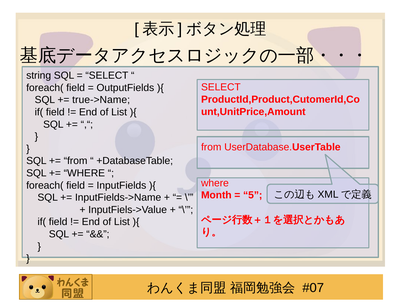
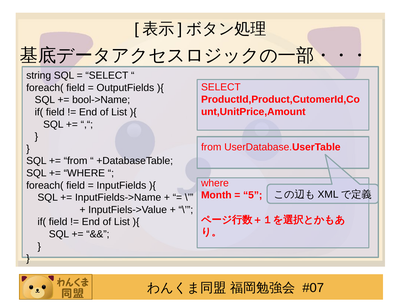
true->Name: true->Name -> bool->Name
